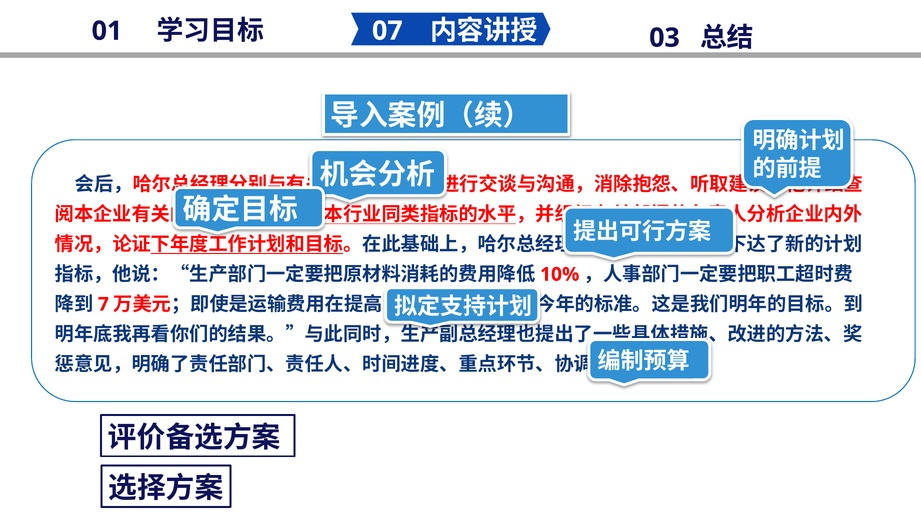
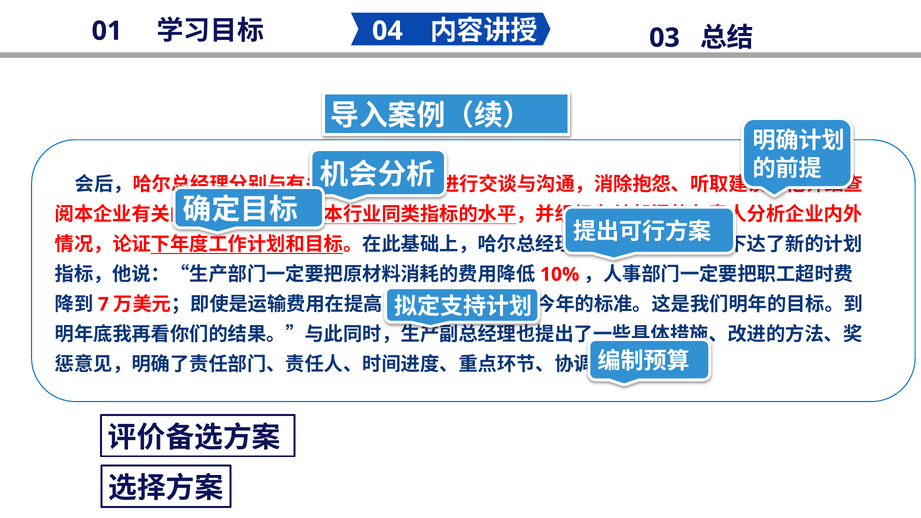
07: 07 -> 04
